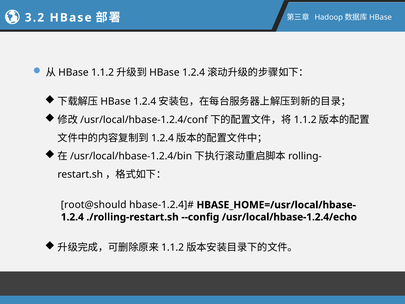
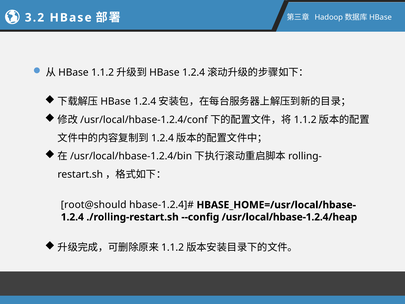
/usr/local/hbase-1.2.4/echo: /usr/local/hbase-1.2.4/echo -> /usr/local/hbase-1.2.4/heap
